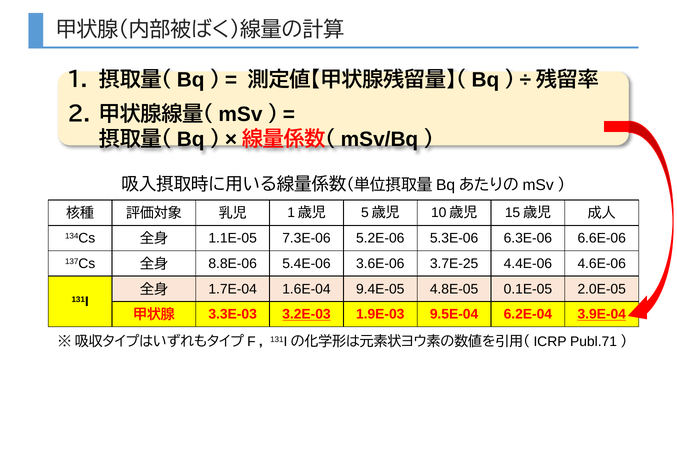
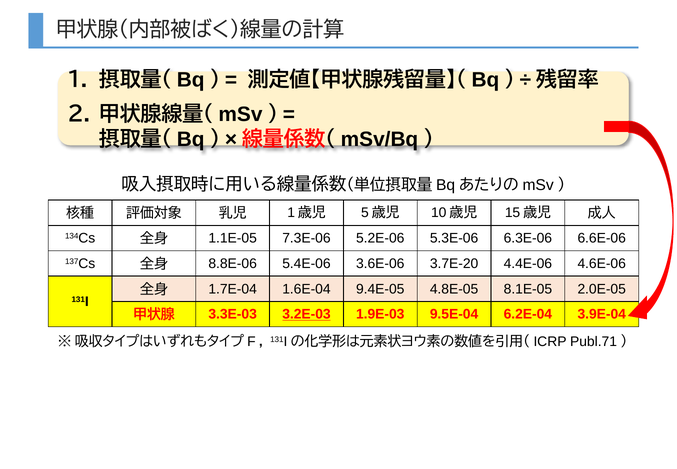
3.7E-25: 3.7E-25 -> 3.7E-20
0.1E-05: 0.1E-05 -> 8.1E-05
3.9E-04 underline: present -> none
